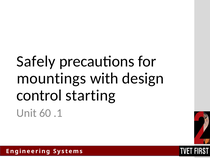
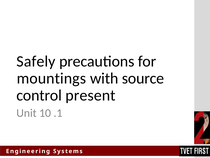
design: design -> source
starting: starting -> present
60: 60 -> 10
